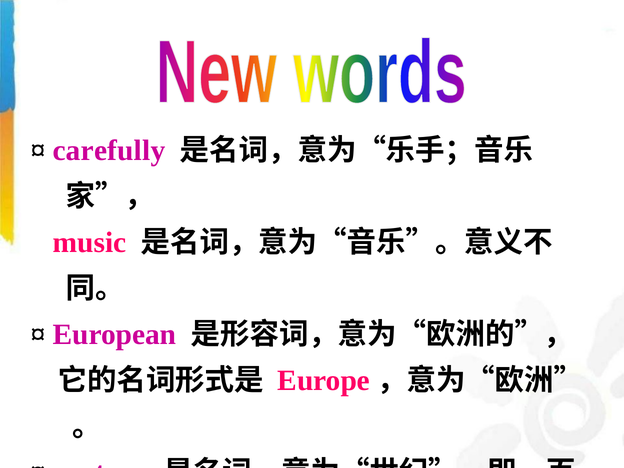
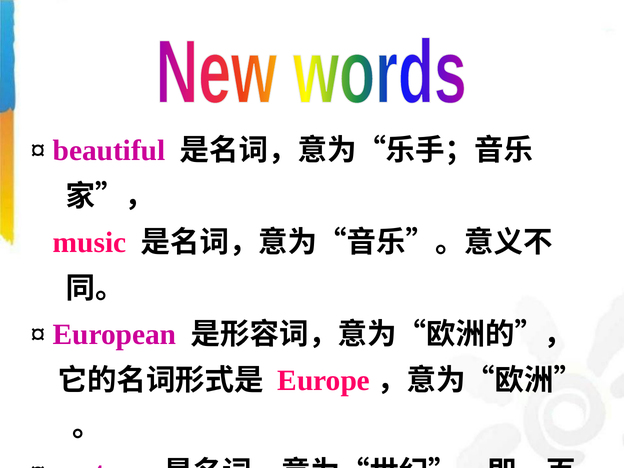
carefully: carefully -> beautiful
